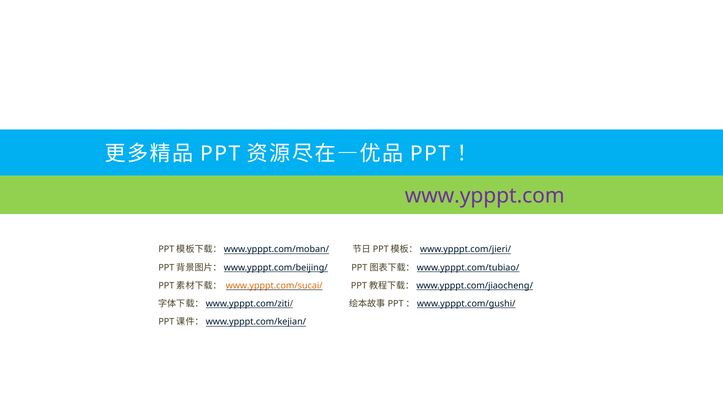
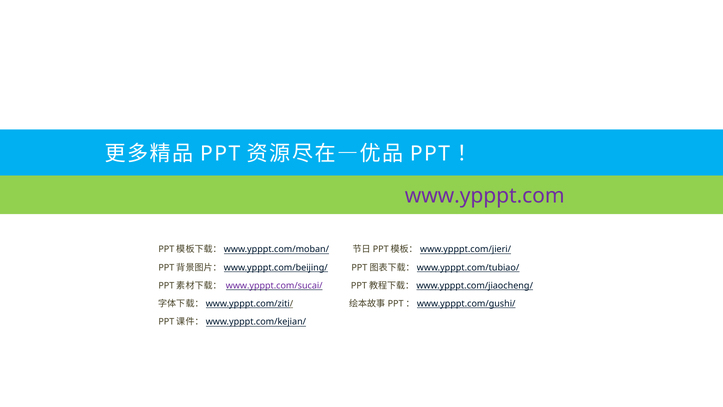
www.ypppt.com/sucai/ colour: orange -> purple
